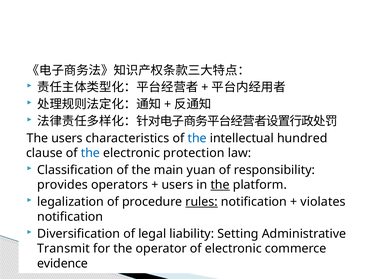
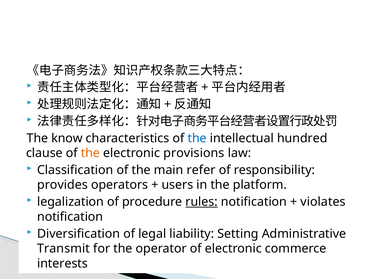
The users: users -> know
the at (90, 153) colour: blue -> orange
protection: protection -> provisions
yuan: yuan -> refer
the at (220, 185) underline: present -> none
evidence: evidence -> interests
